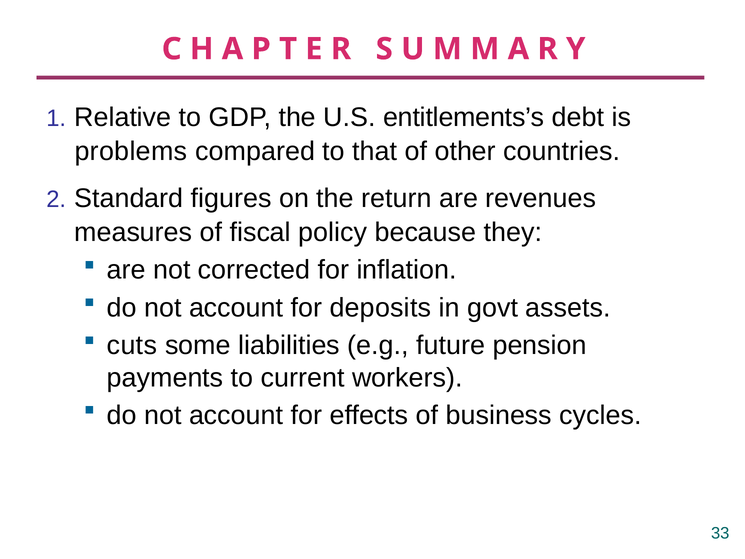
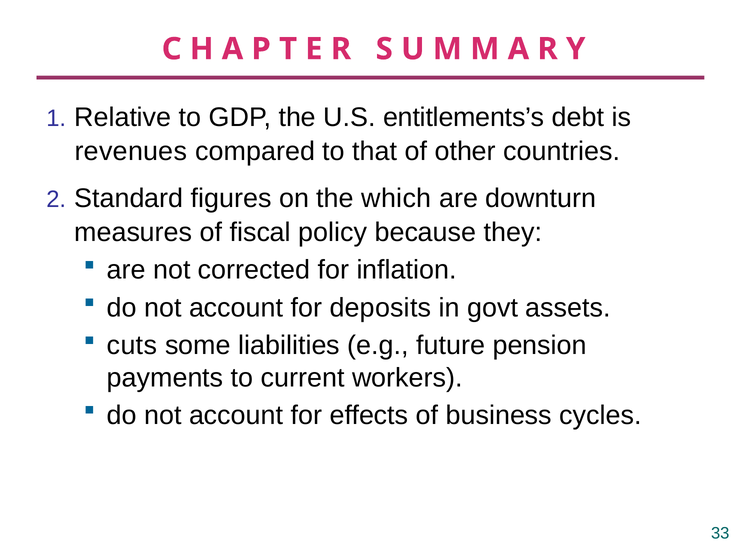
problems: problems -> revenues
return: return -> which
revenues: revenues -> downturn
